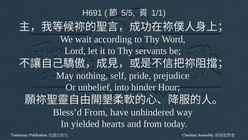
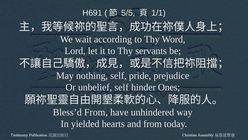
unbelief into: into -> self
Hour: Hour -> Ones
